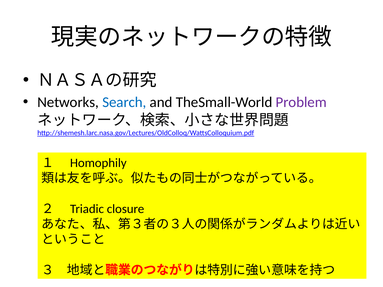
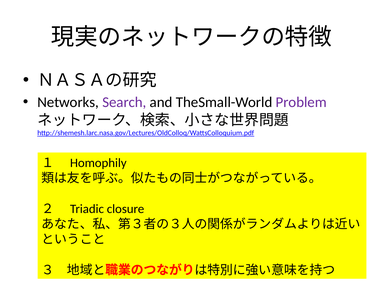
Search colour: blue -> purple
